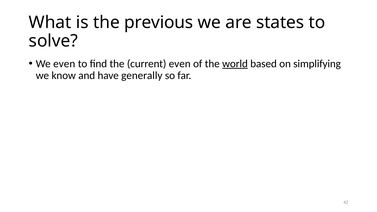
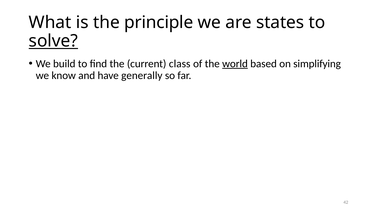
previous: previous -> principle
solve underline: none -> present
We even: even -> build
current even: even -> class
